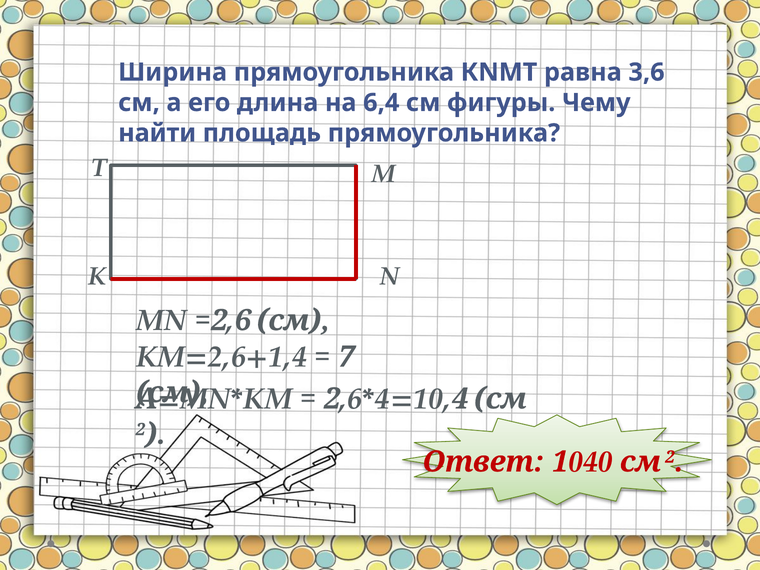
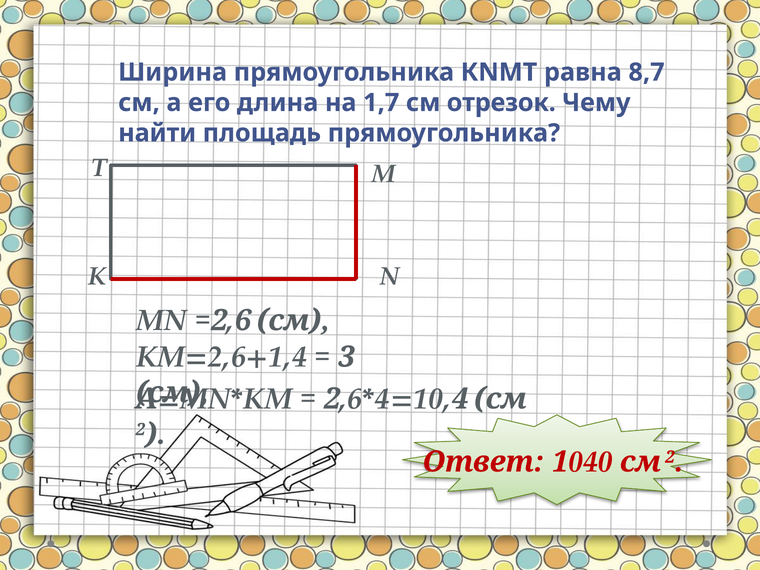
3,6: 3,6 -> 8,7
6,4: 6,4 -> 1,7
фигуры: фигуры -> отрезок
7: 7 -> 3
